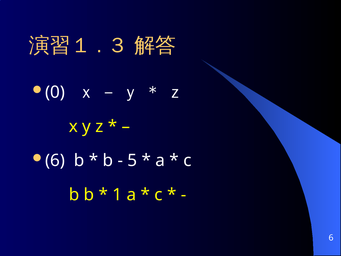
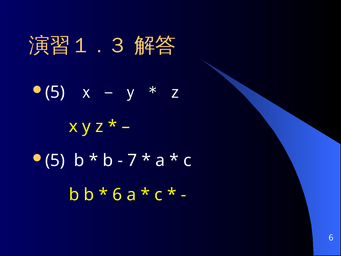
0 at (55, 92): 0 -> 5
6 at (55, 160): 6 -> 5
5: 5 -> 7
1 at (117, 194): 1 -> 6
